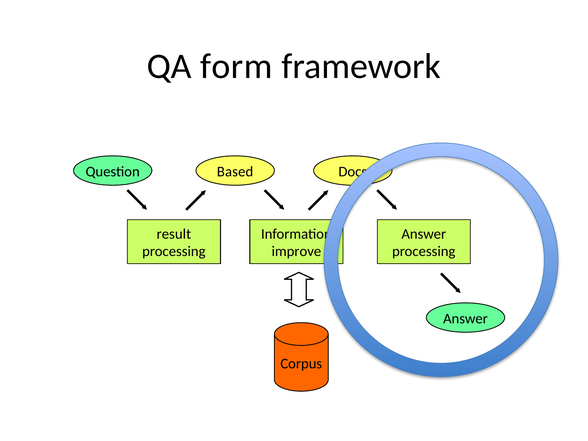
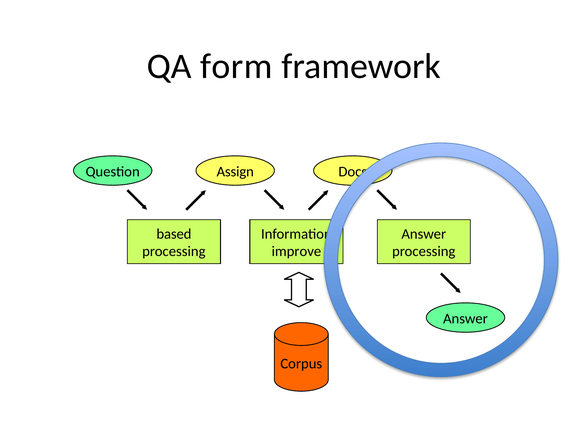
Based: Based -> Assign
result: result -> based
